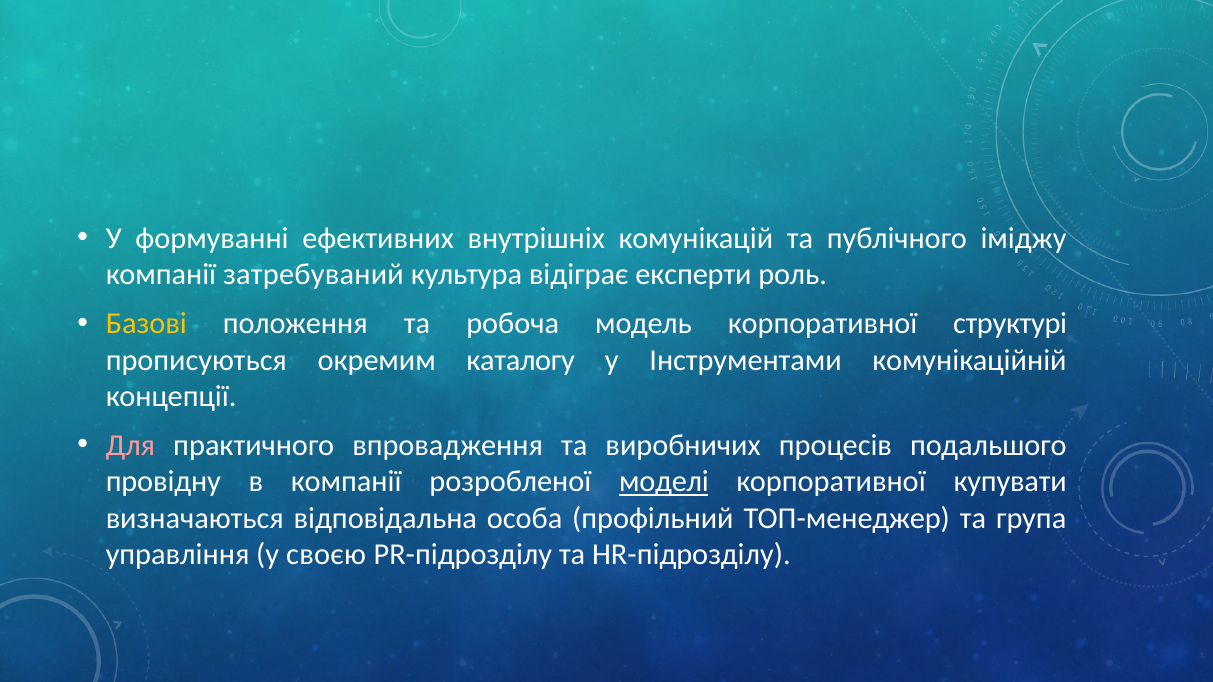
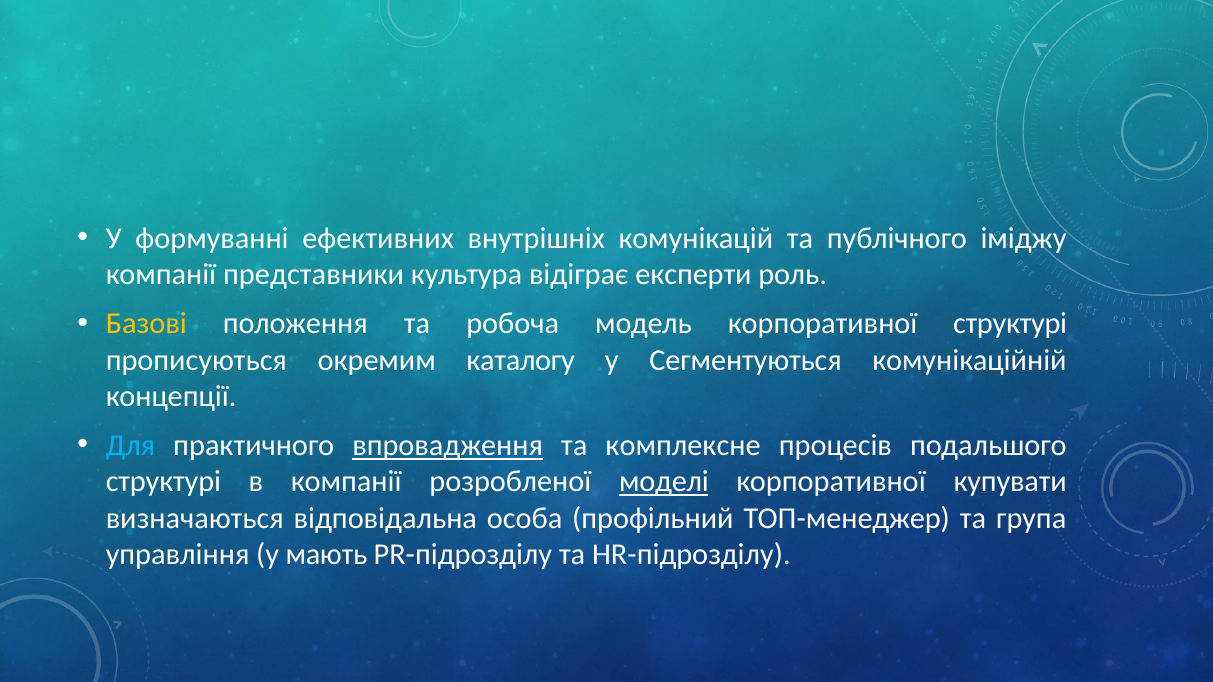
затребуваний: затребуваний -> представники
Інструментами: Інструментами -> Сегментуються
Для colour: pink -> light blue
впровадження underline: none -> present
виробничих: виробничих -> комплексне
провідну at (163, 482): провідну -> структурі
своєю: своєю -> мають
